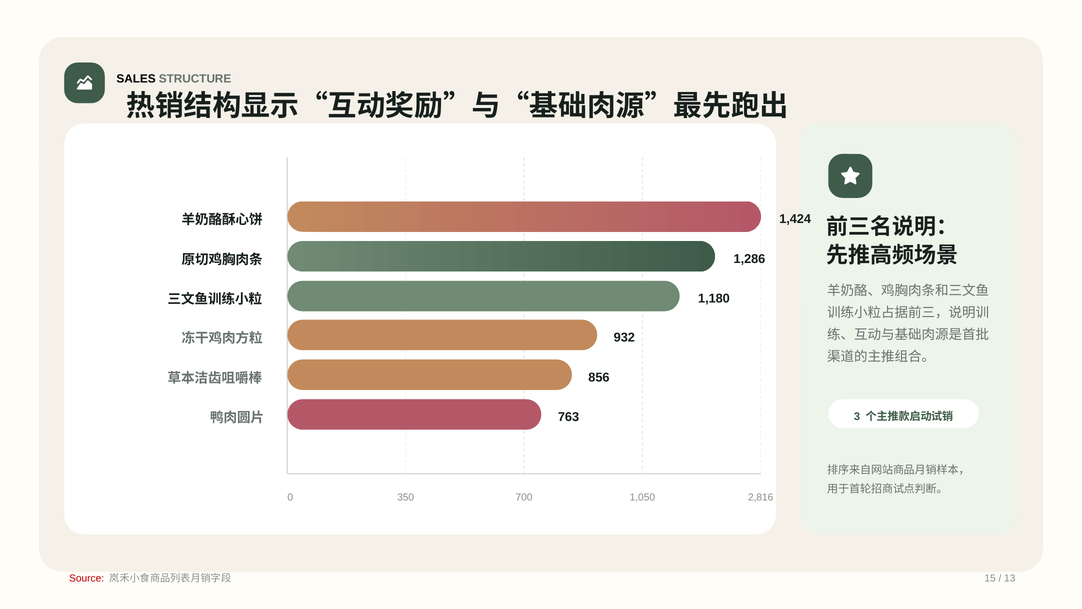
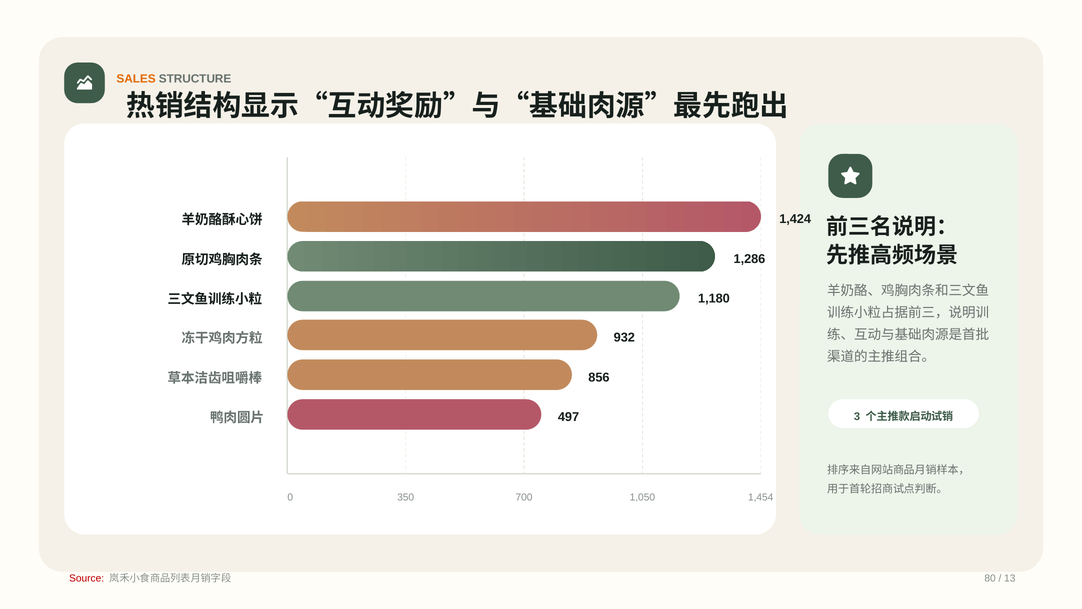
SALES colour: black -> orange
763: 763 -> 497
2,816: 2,816 -> 1,454
15: 15 -> 80
